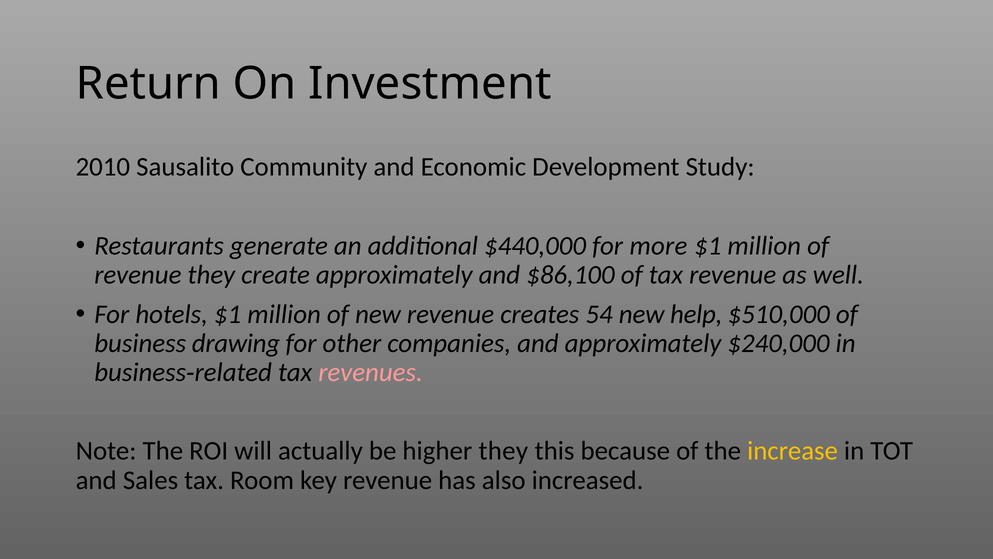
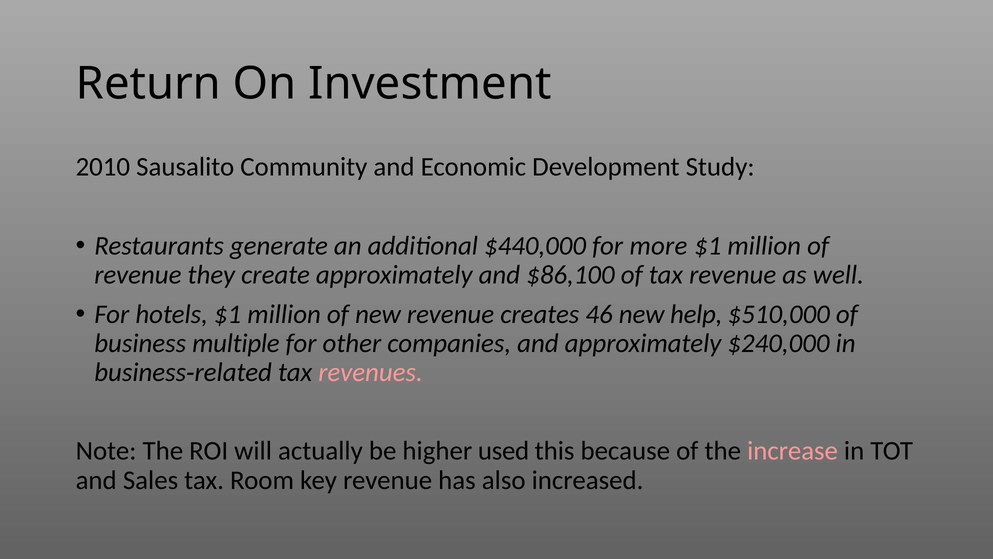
54: 54 -> 46
drawing: drawing -> multiple
higher they: they -> used
increase colour: yellow -> pink
